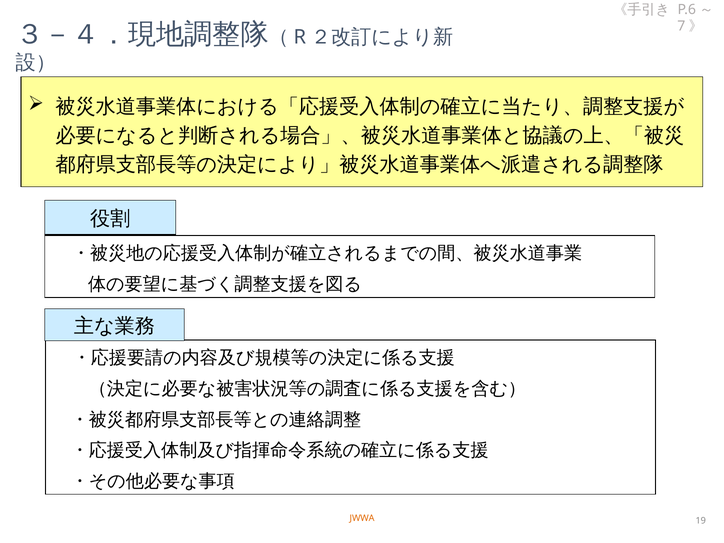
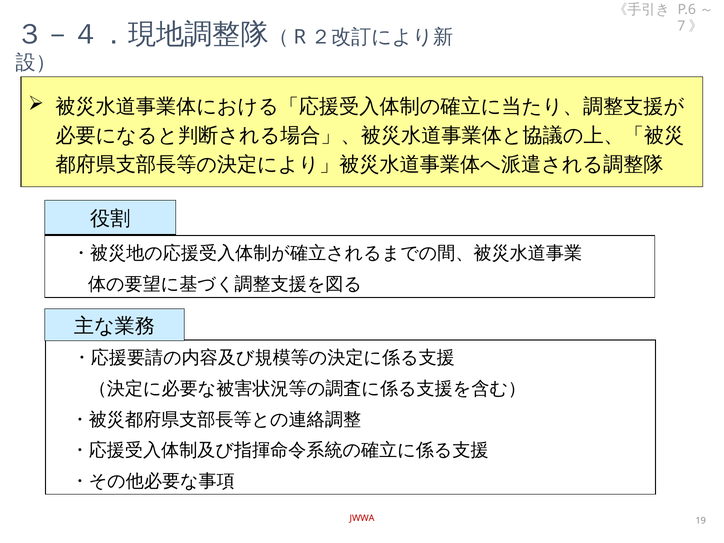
JWWA colour: orange -> red
